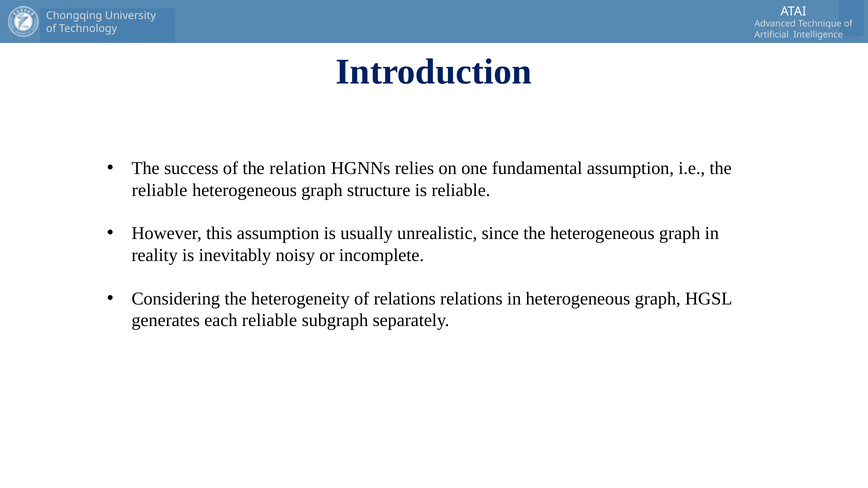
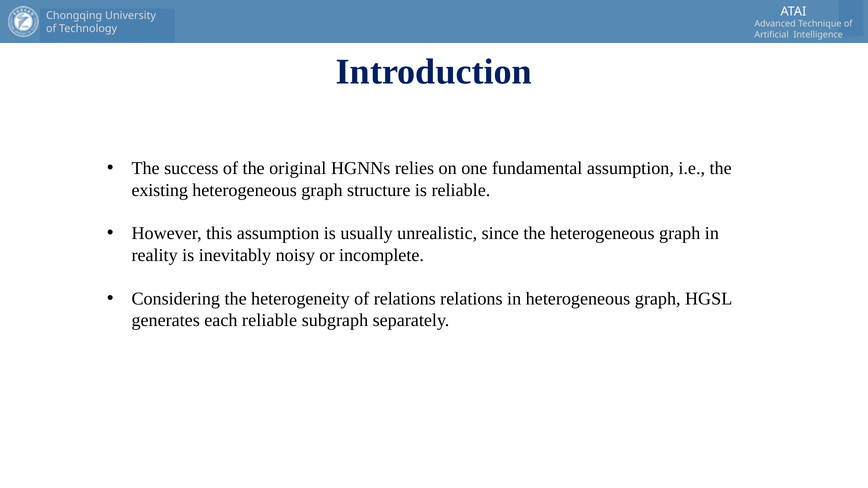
relation: relation -> original
reliable at (160, 190): reliable -> existing
